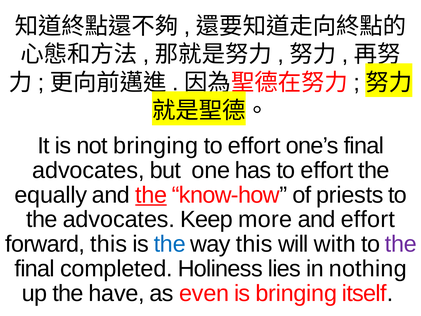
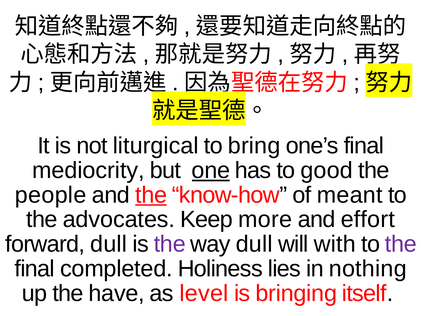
not bringing: bringing -> liturgical
effort at (254, 146): effort -> bring
advocates at (88, 170): advocates -> mediocrity
one underline: none -> present
has to effort: effort -> good
equally: equally -> people
priests: priests -> meant
forward this: this -> dull
the at (170, 244) colour: blue -> purple
way this: this -> dull
even: even -> level
